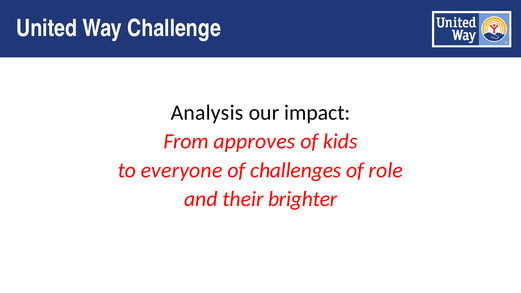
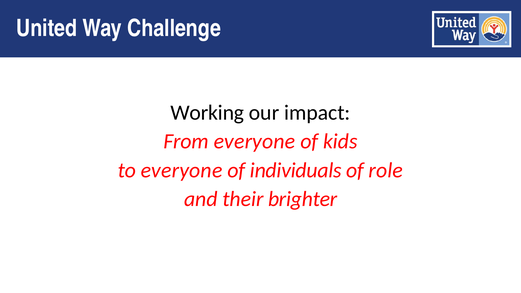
Analysis: Analysis -> Working
From approves: approves -> everyone
challenges: challenges -> individuals
